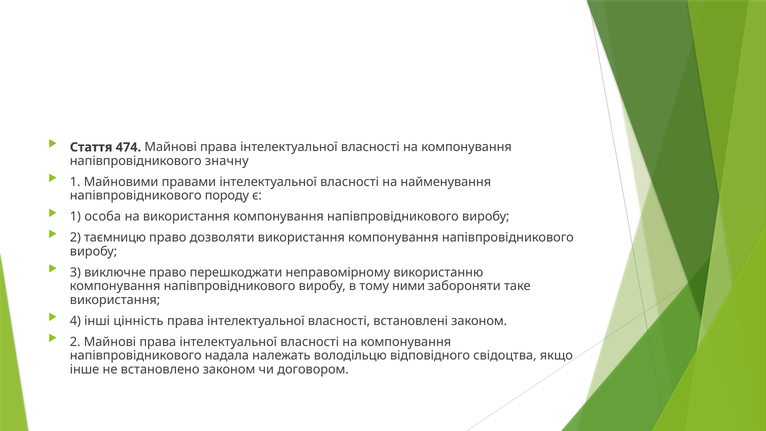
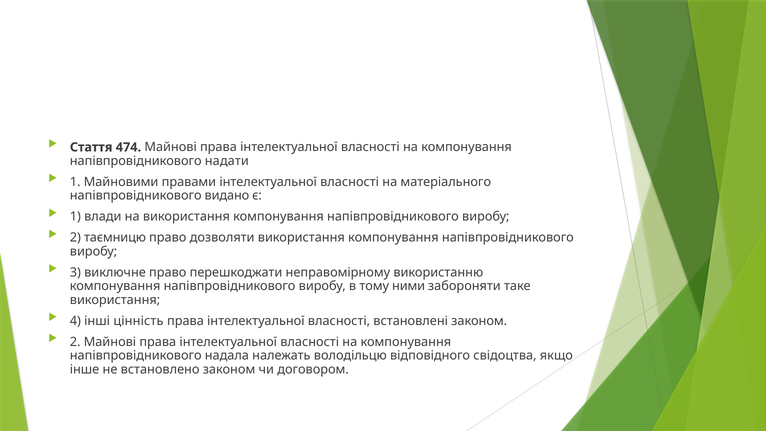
значну: значну -> надати
найменування: найменування -> матеріального
породу: породу -> видано
особа: особа -> влади
